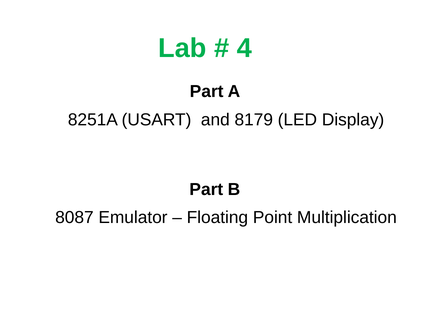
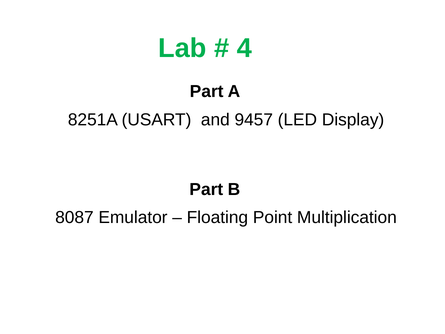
8179: 8179 -> 9457
